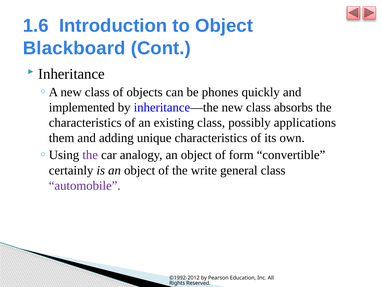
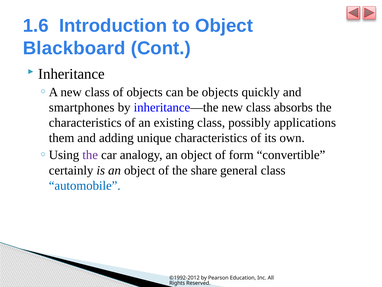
be phones: phones -> objects
implemented: implemented -> smartphones
write: write -> share
automobile colour: purple -> blue
